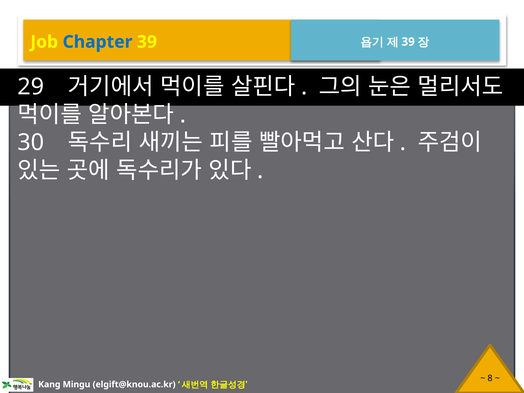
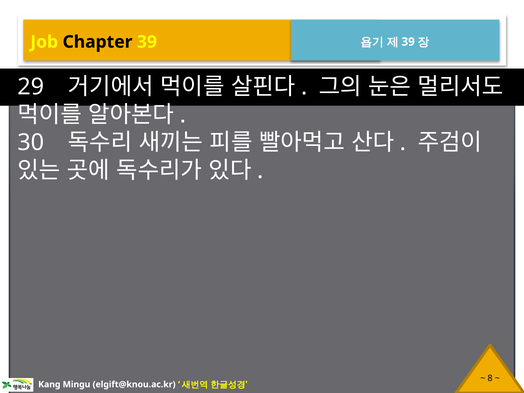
Chapter colour: blue -> black
